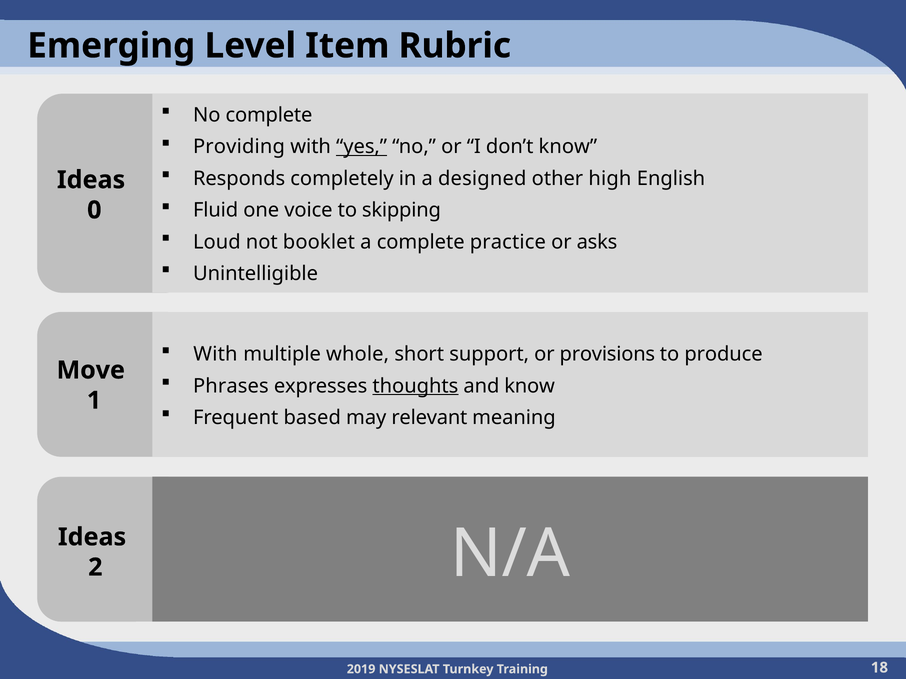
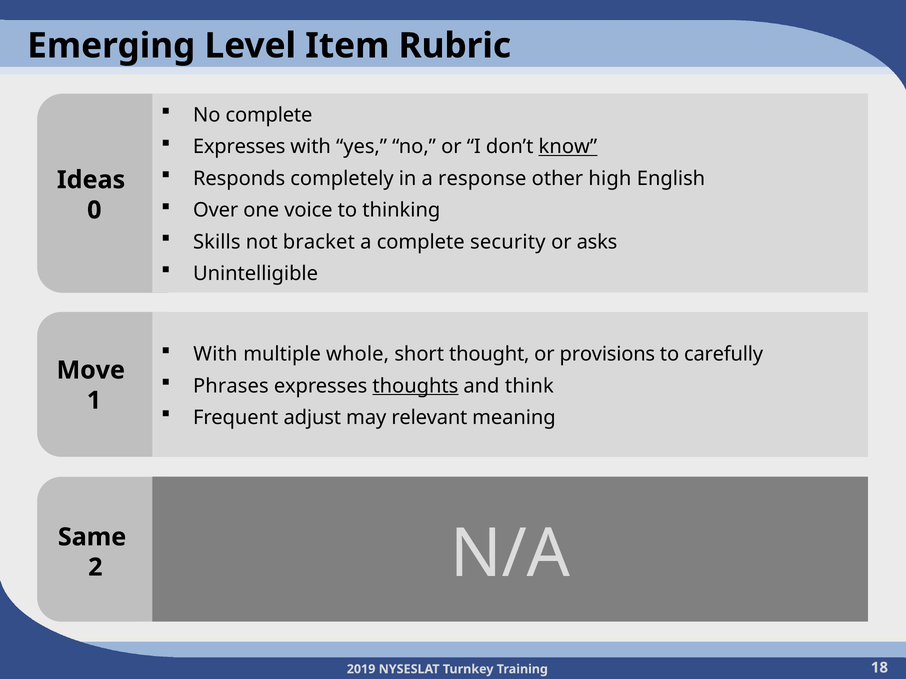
Providing at (239, 147): Providing -> Expresses
yes underline: present -> none
know at (568, 147) underline: none -> present
designed: designed -> response
Fluid: Fluid -> Over
skipping: skipping -> thinking
Loud: Loud -> Skills
booklet: booklet -> bracket
practice: practice -> security
support: support -> thought
produce: produce -> carefully
and know: know -> think
based: based -> adjust
Ideas at (92, 537): Ideas -> Same
